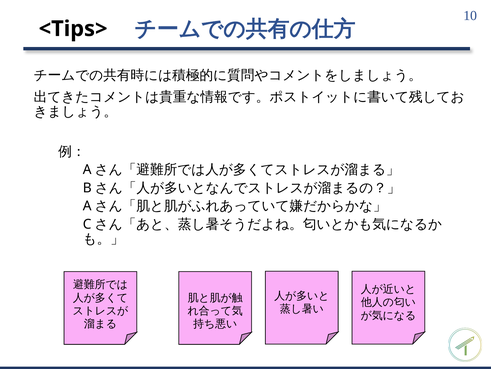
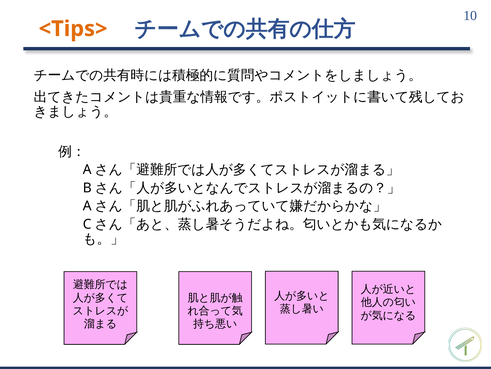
<Tips> colour: black -> orange
